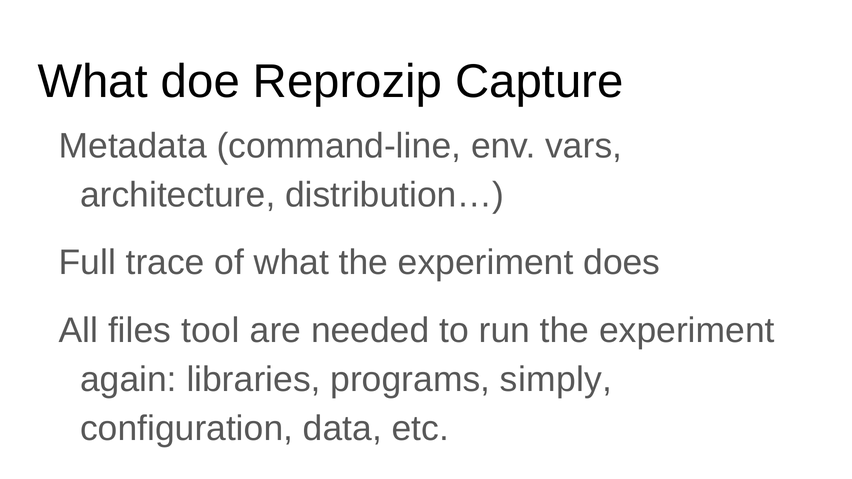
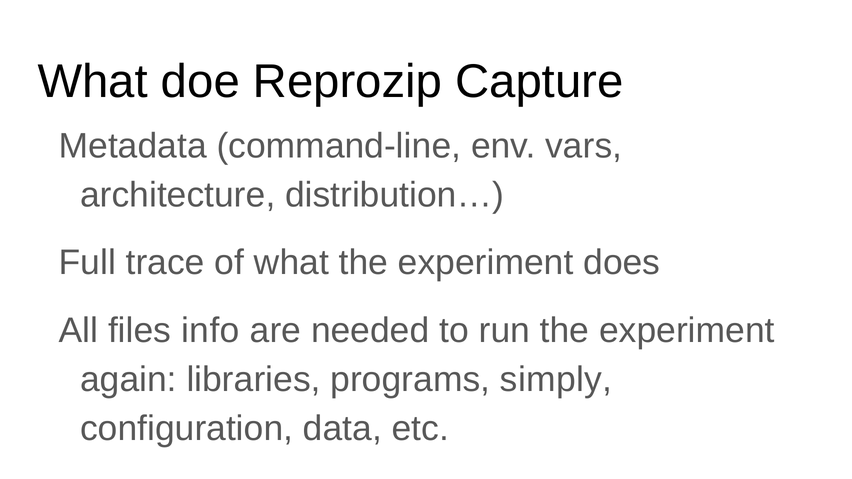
tool: tool -> info
